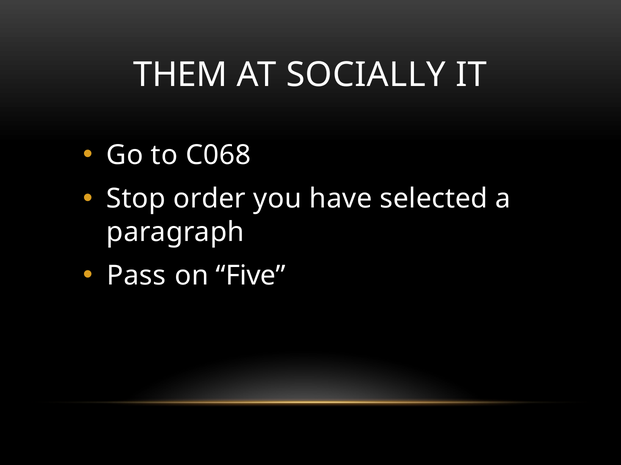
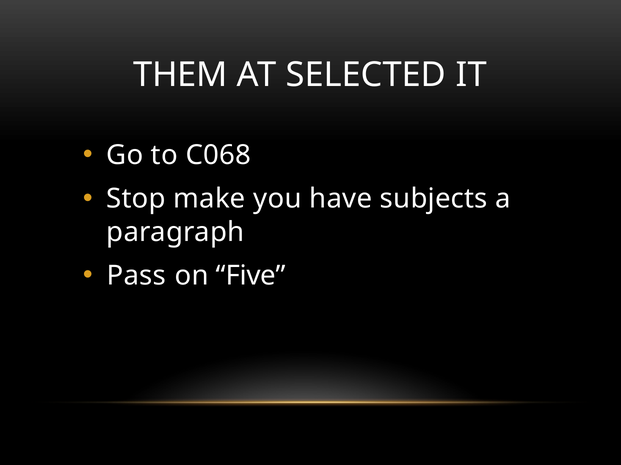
SOCIALLY: SOCIALLY -> SELECTED
order: order -> make
selected: selected -> subjects
